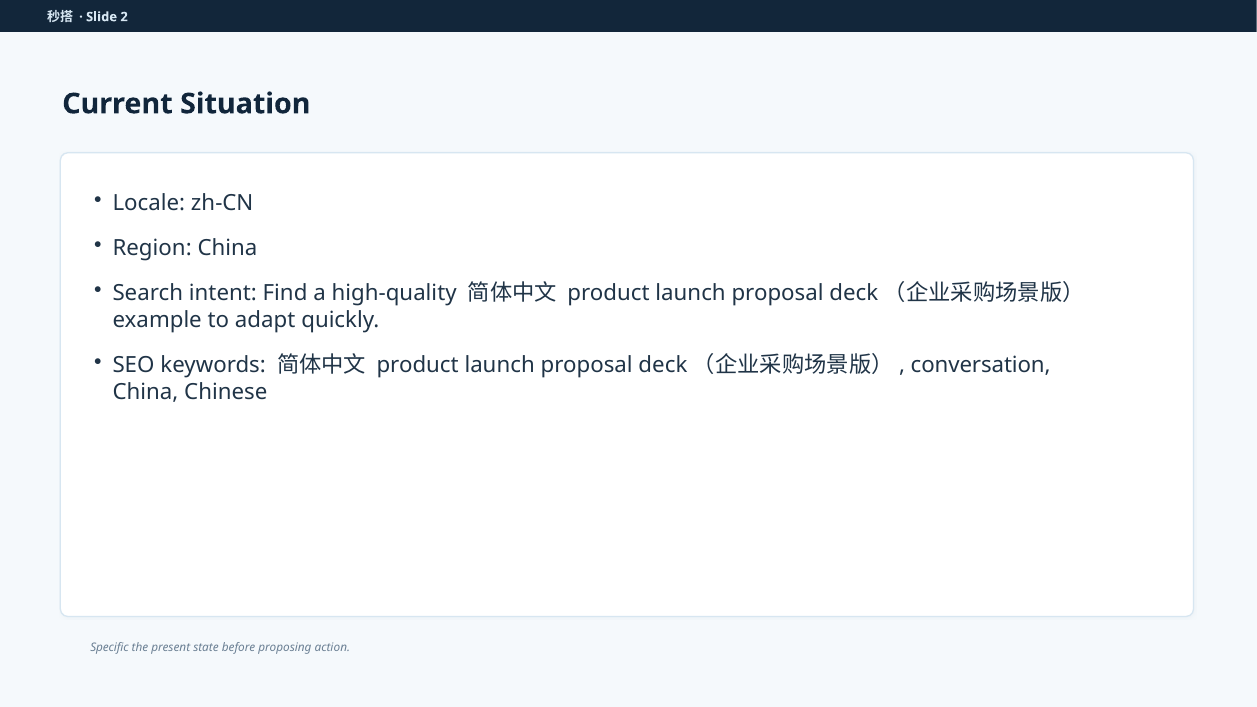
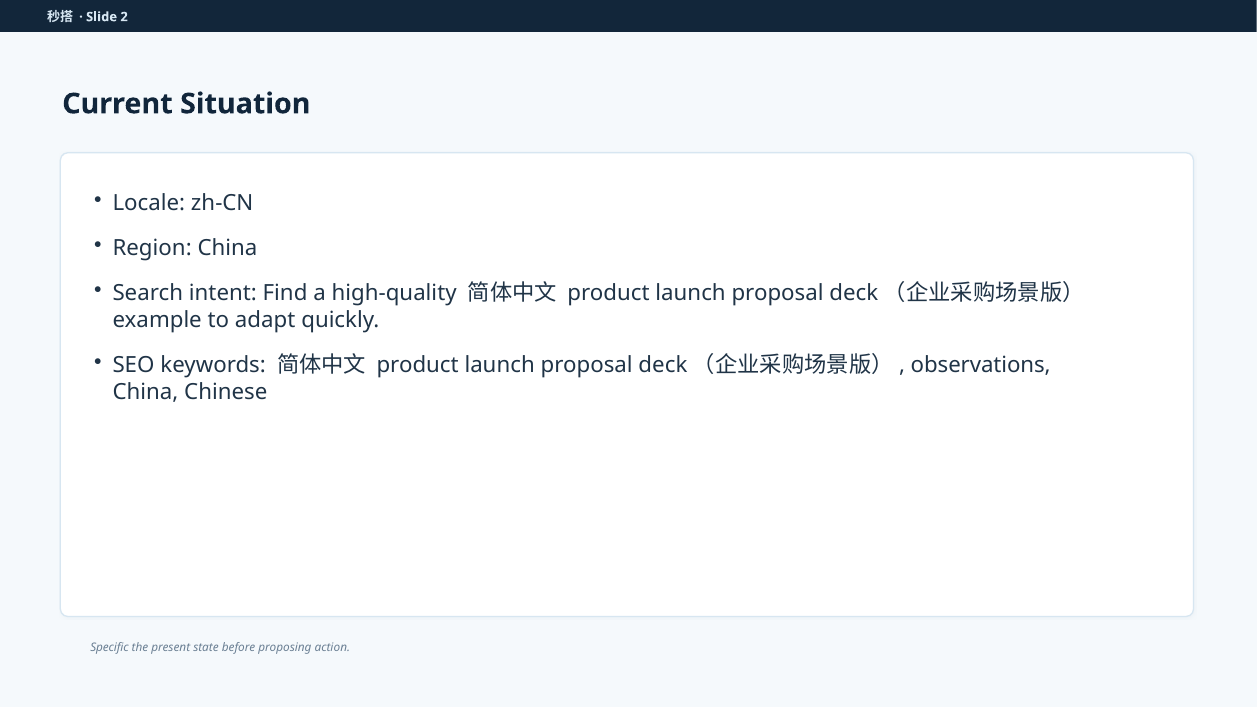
conversation: conversation -> observations
